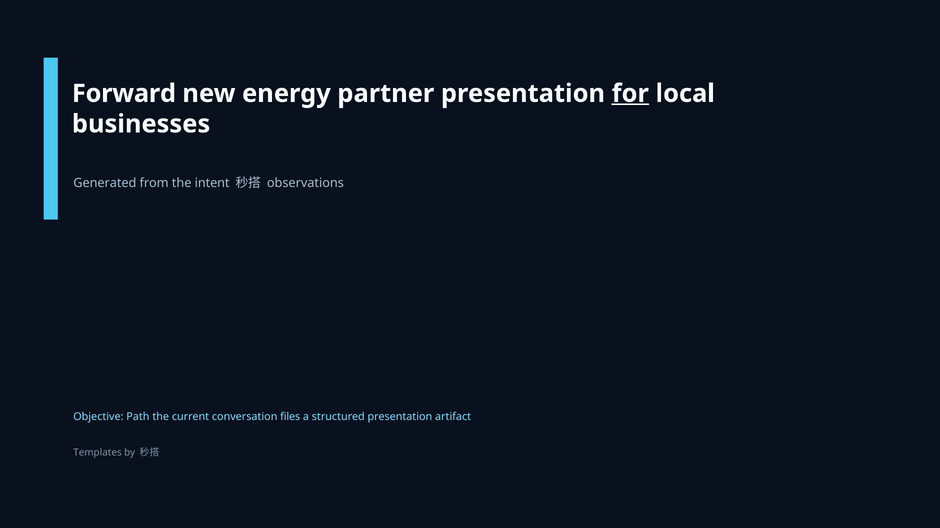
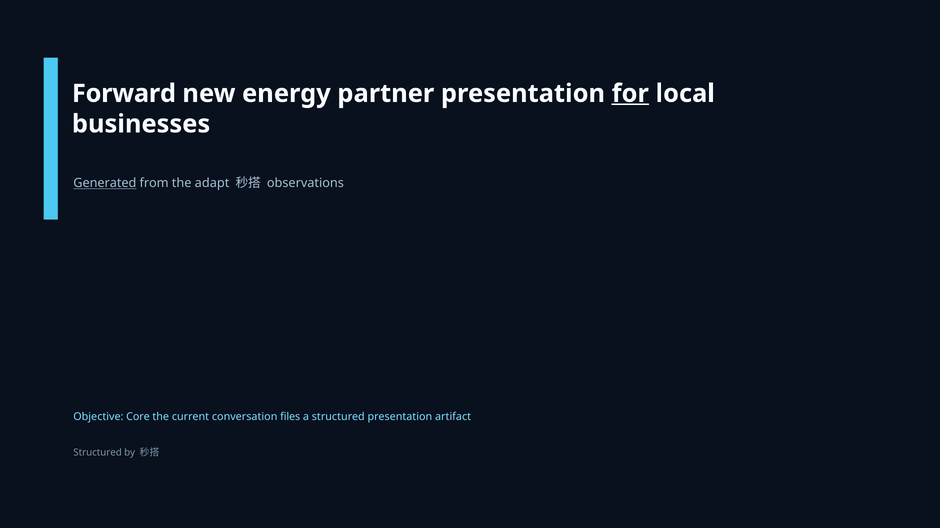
Generated underline: none -> present
intent: intent -> adapt
Path: Path -> Core
Templates at (97, 453): Templates -> Structured
